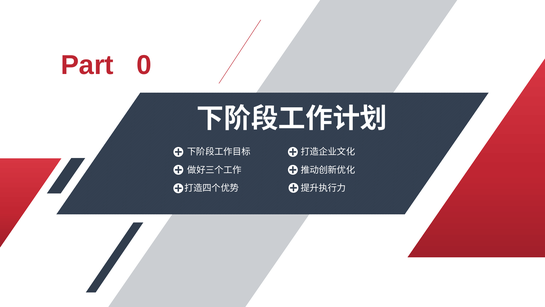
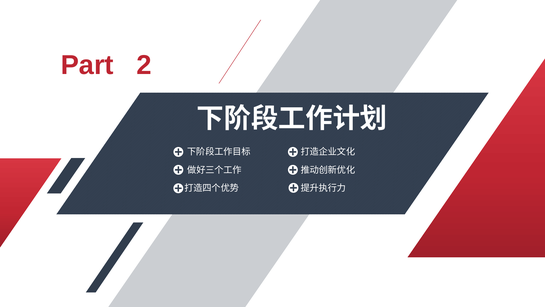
0: 0 -> 2
